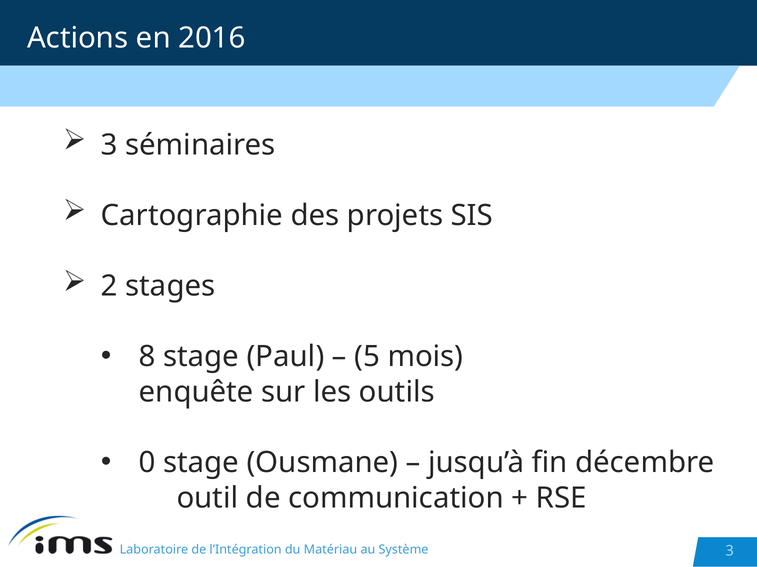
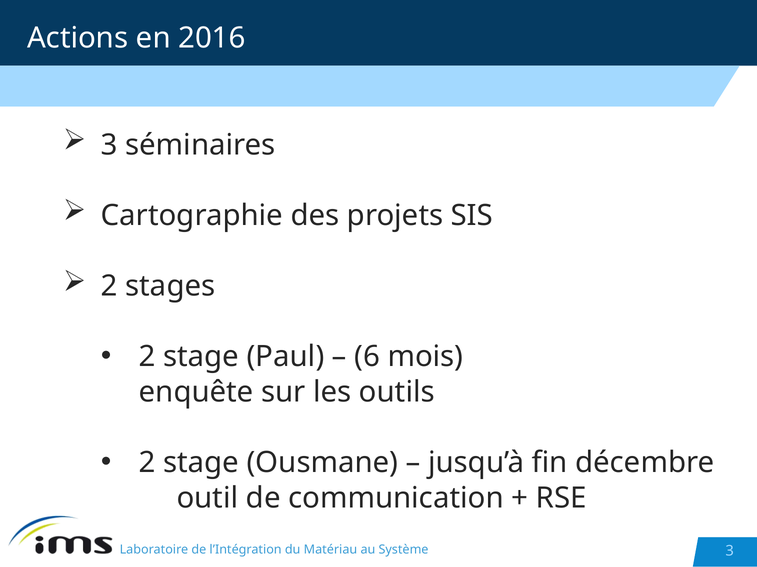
8 at (147, 357): 8 -> 2
5: 5 -> 6
0 at (147, 463): 0 -> 2
